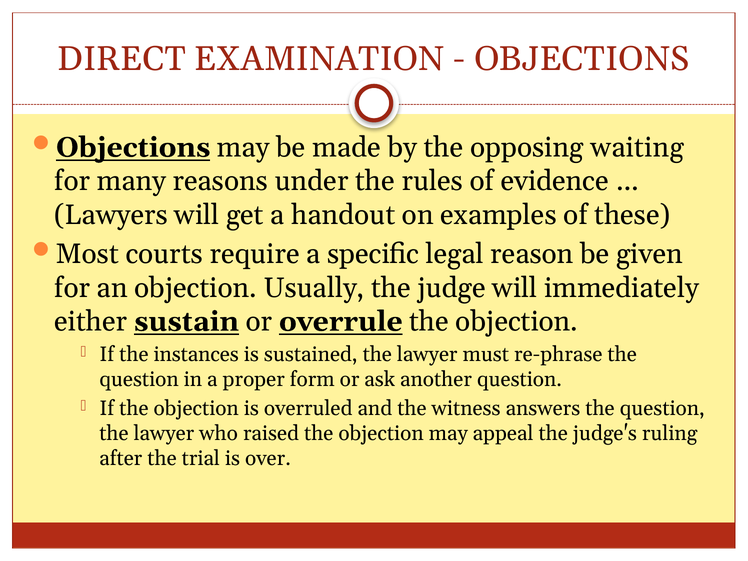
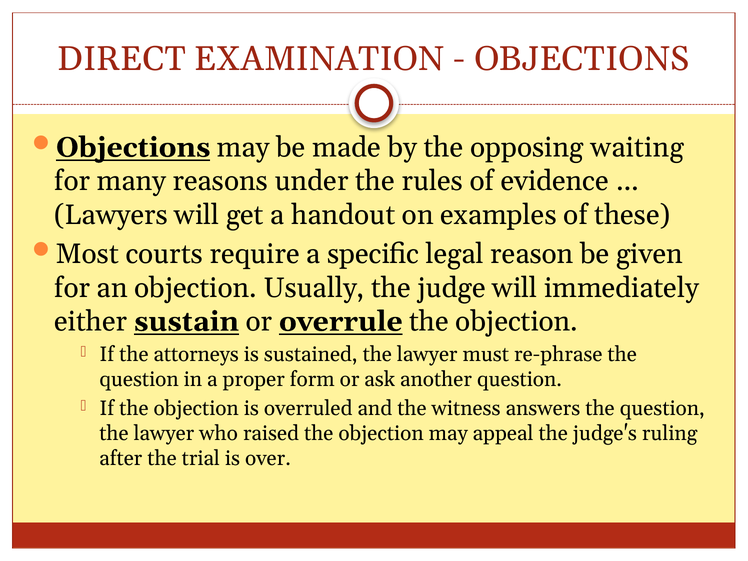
instances: instances -> attorneys
